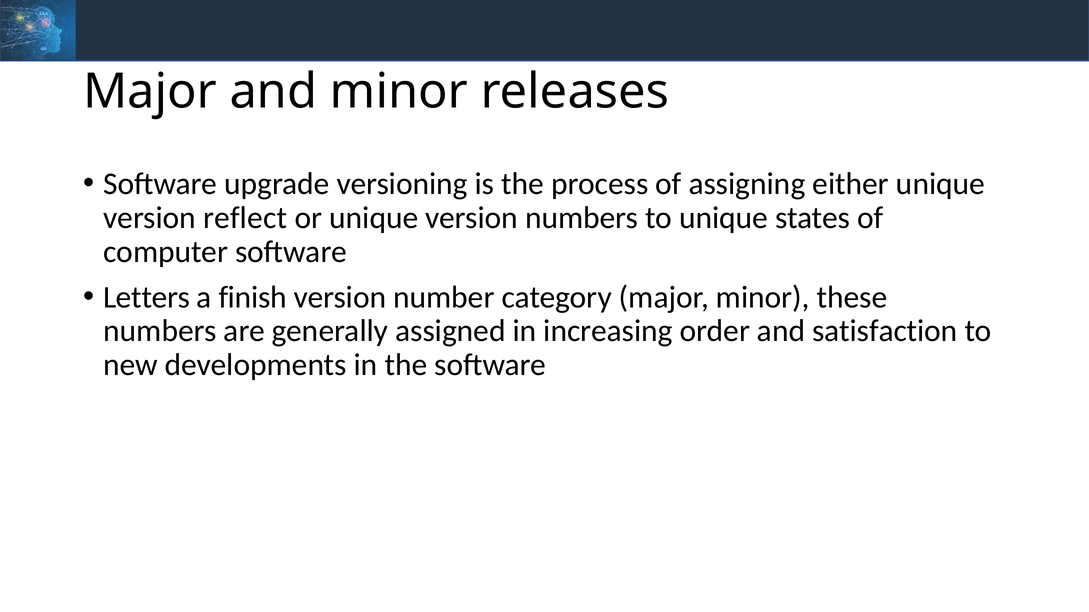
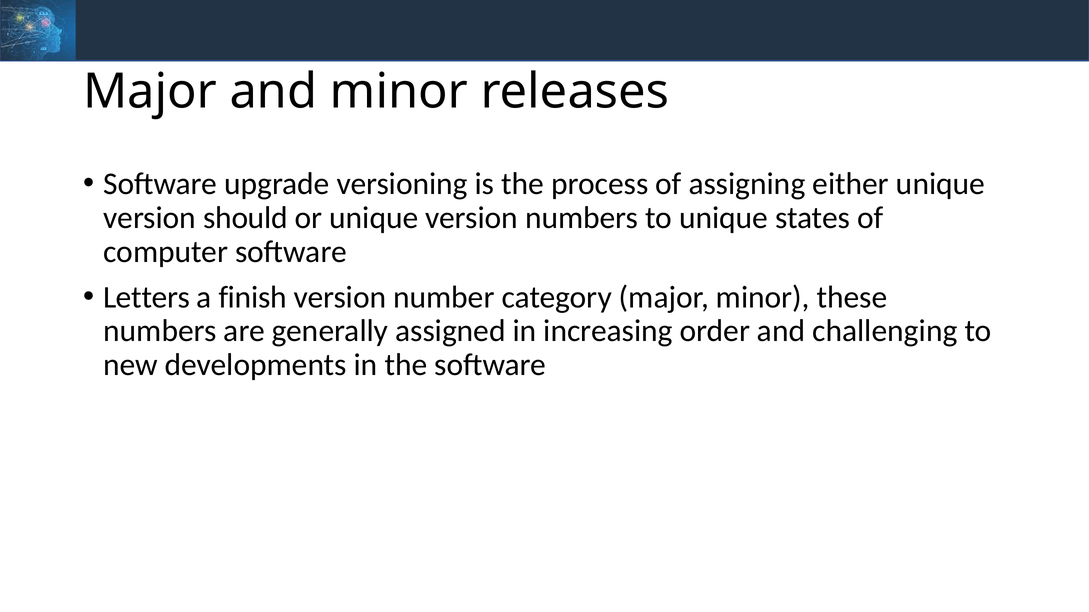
reflect: reflect -> should
satisfaction: satisfaction -> challenging
